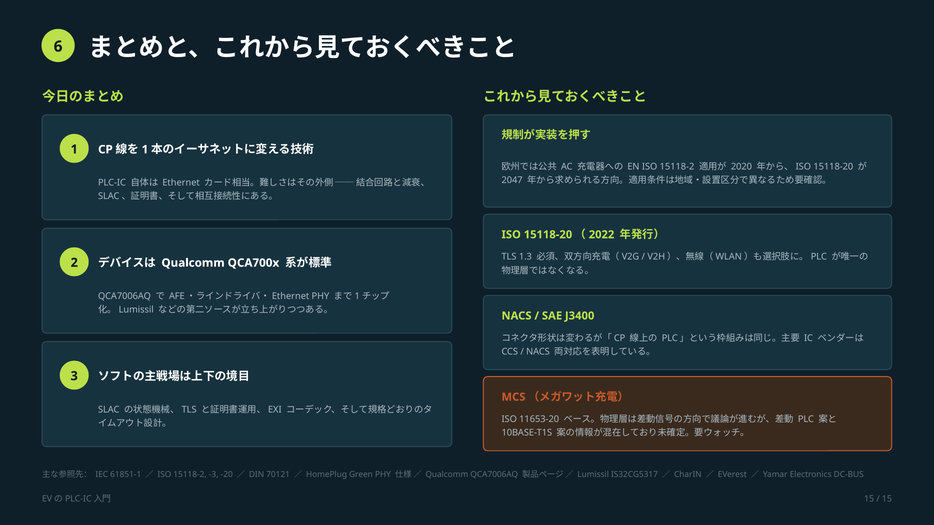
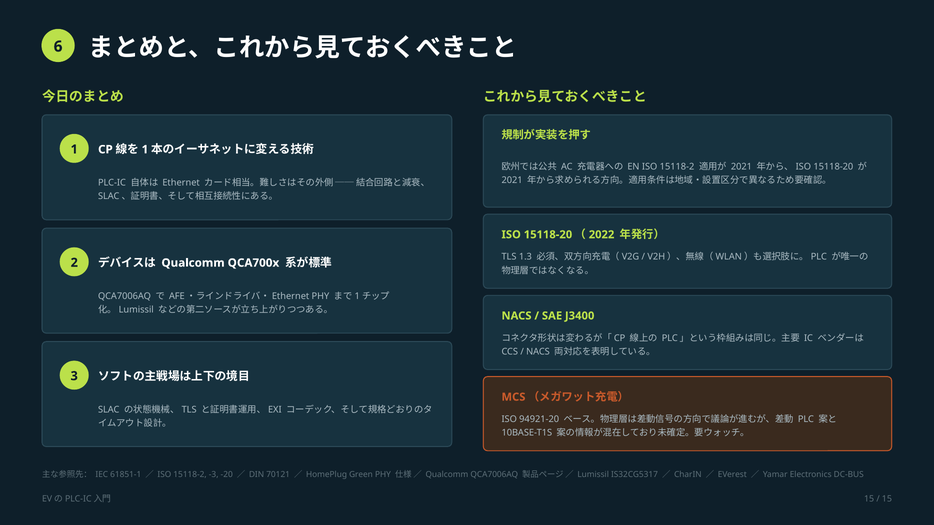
2020 at (741, 167): 2020 -> 2021
2047 at (512, 180): 2047 -> 2021
11653-20: 11653-20 -> 94921-20
